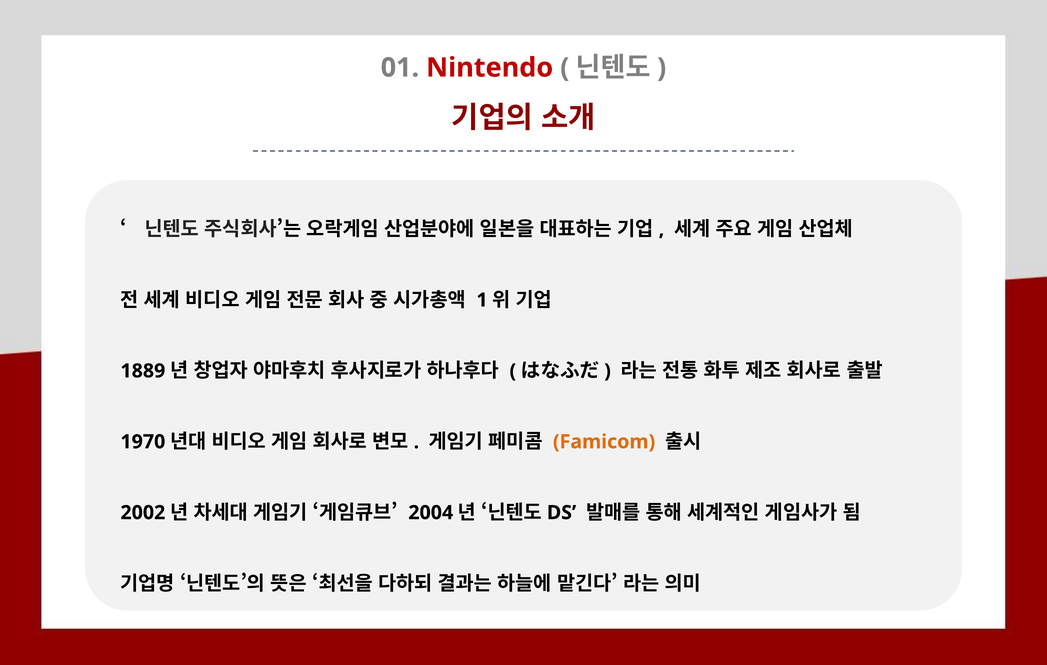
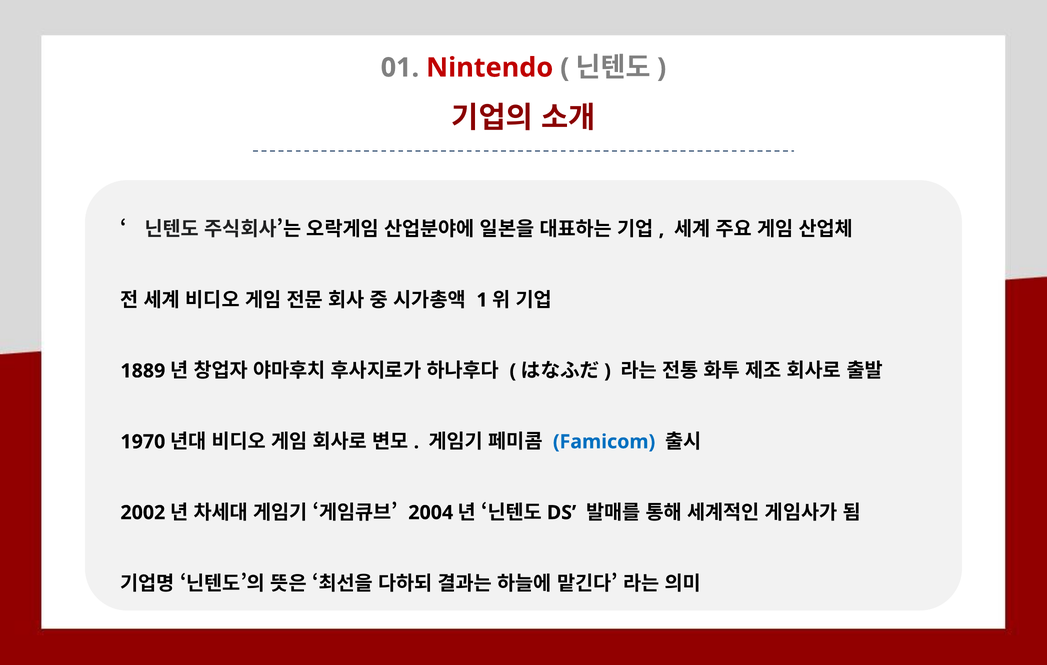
Famicom colour: orange -> blue
